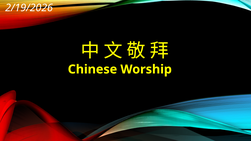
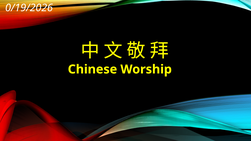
2/19/2026: 2/19/2026 -> 0/19/2026
